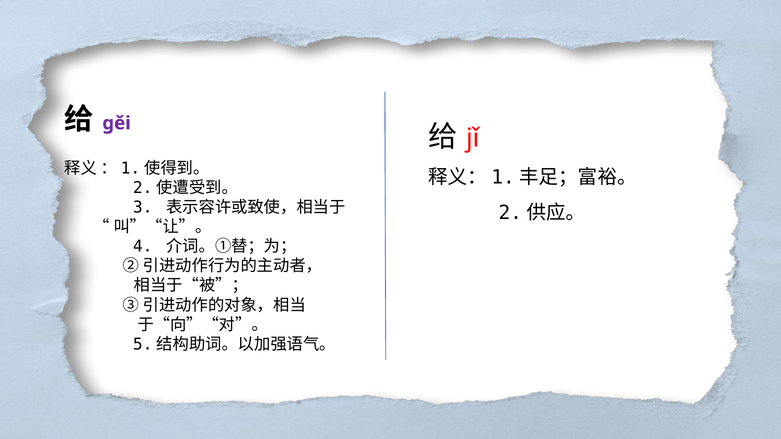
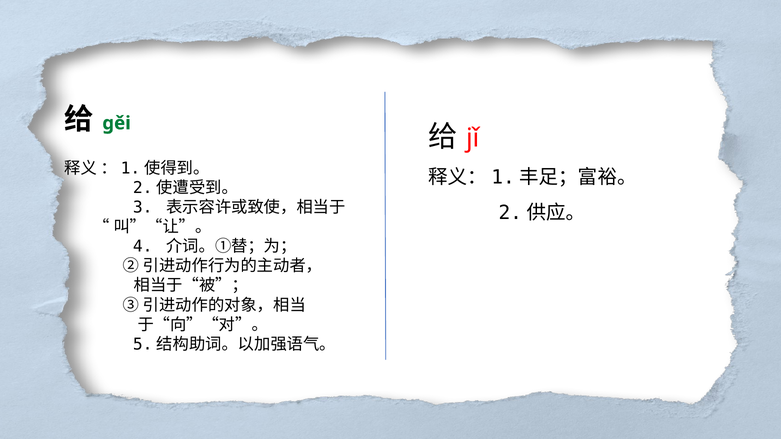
gěi colour: purple -> green
